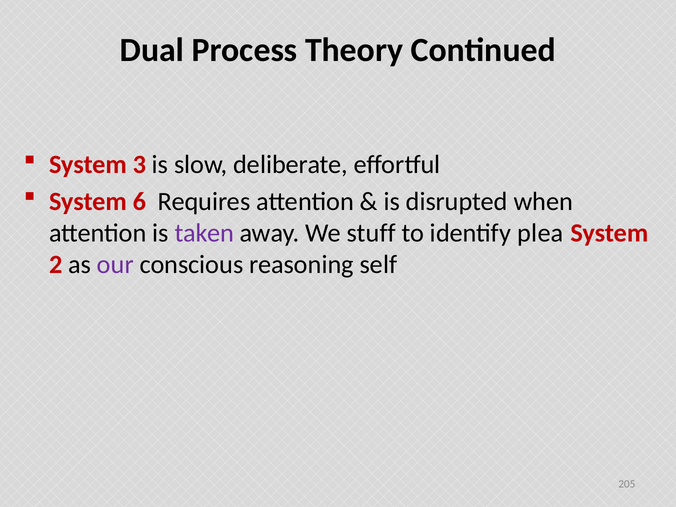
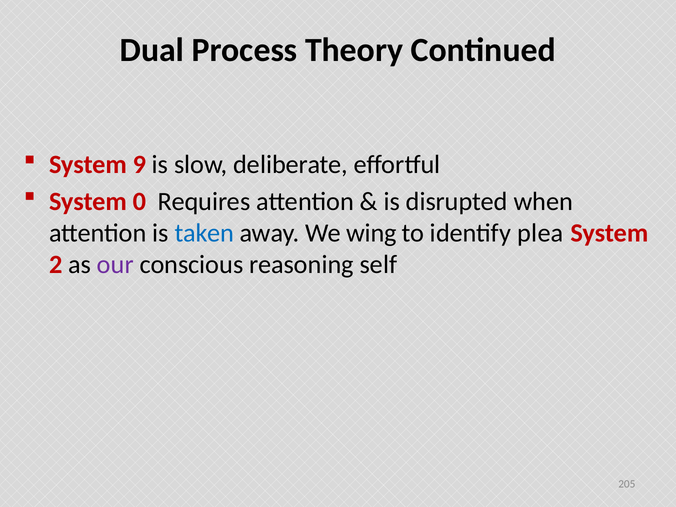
3: 3 -> 9
6: 6 -> 0
taken colour: purple -> blue
stuff: stuff -> wing
